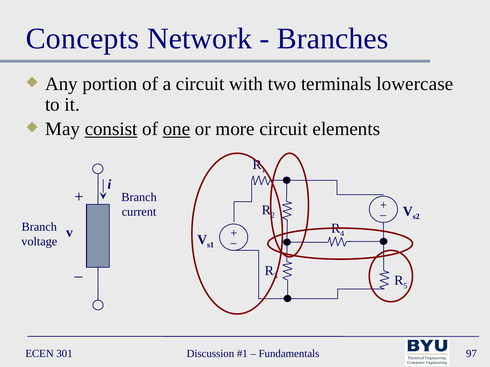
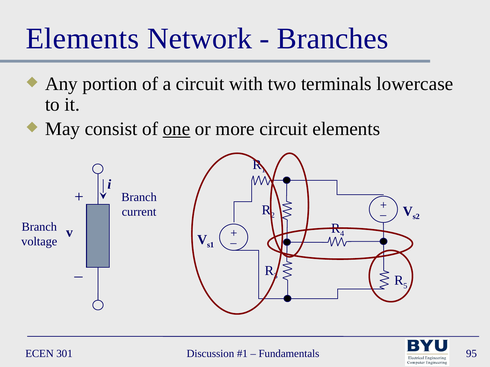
Concepts at (82, 39): Concepts -> Elements
consist underline: present -> none
97: 97 -> 95
